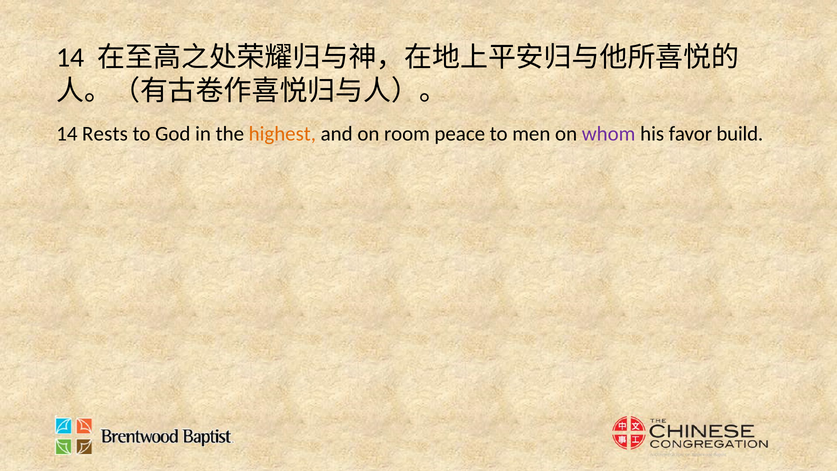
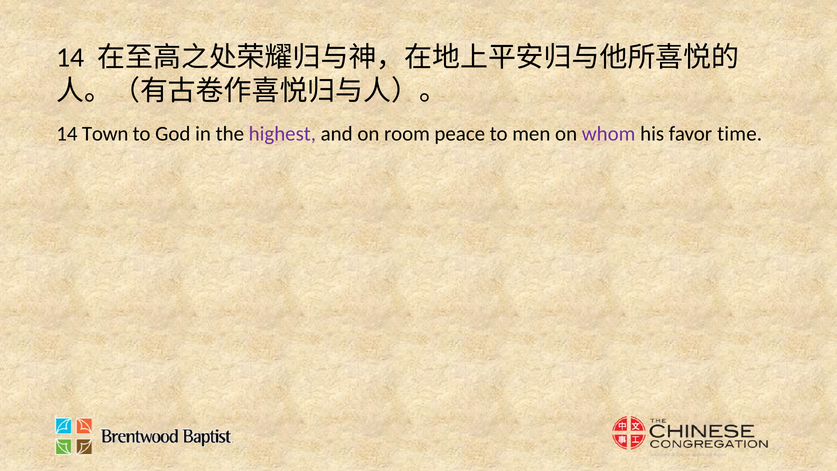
Rests: Rests -> Town
highest colour: orange -> purple
build: build -> time
